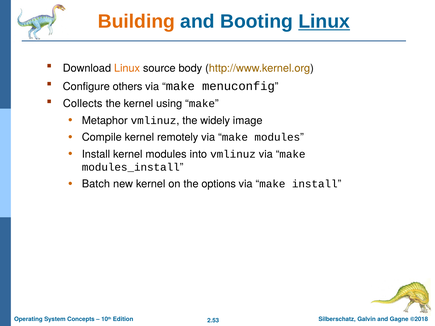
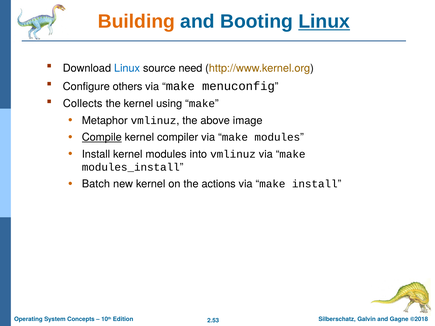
Linux at (127, 68) colour: orange -> blue
body: body -> need
widely: widely -> above
Compile underline: none -> present
remotely: remotely -> compiler
options: options -> actions
